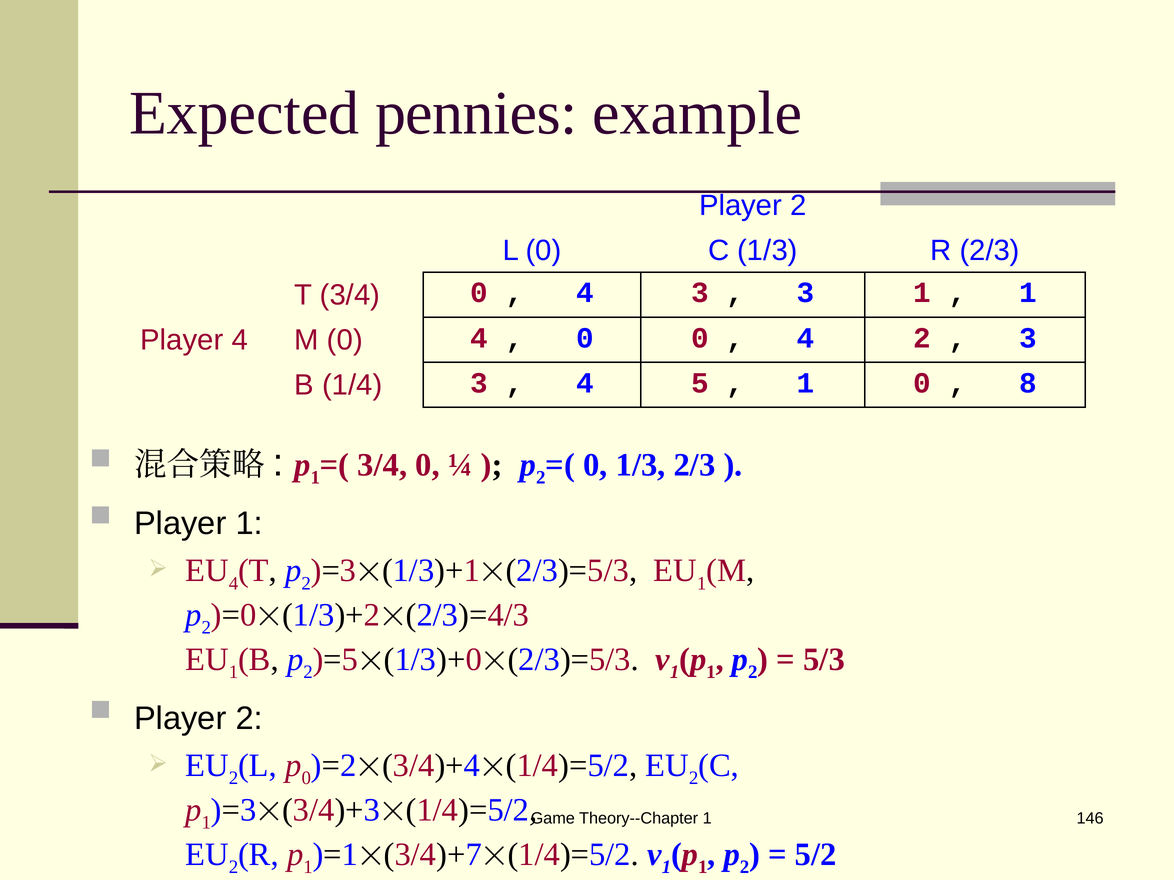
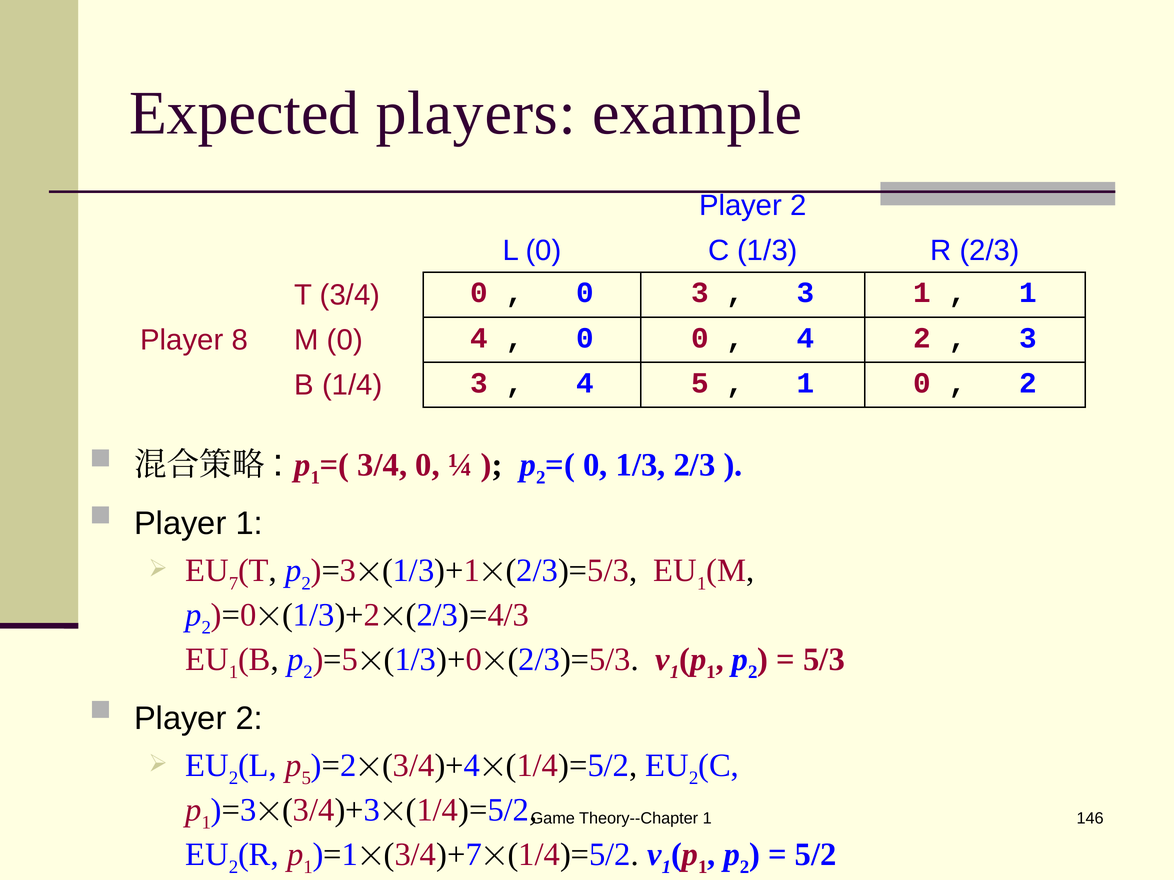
pennies: pennies -> players
4 at (585, 293): 4 -> 0
Player 4: 4 -> 8
8 at (1028, 383): 8 -> 2
4 at (234, 584): 4 -> 7
0 at (306, 778): 0 -> 5
